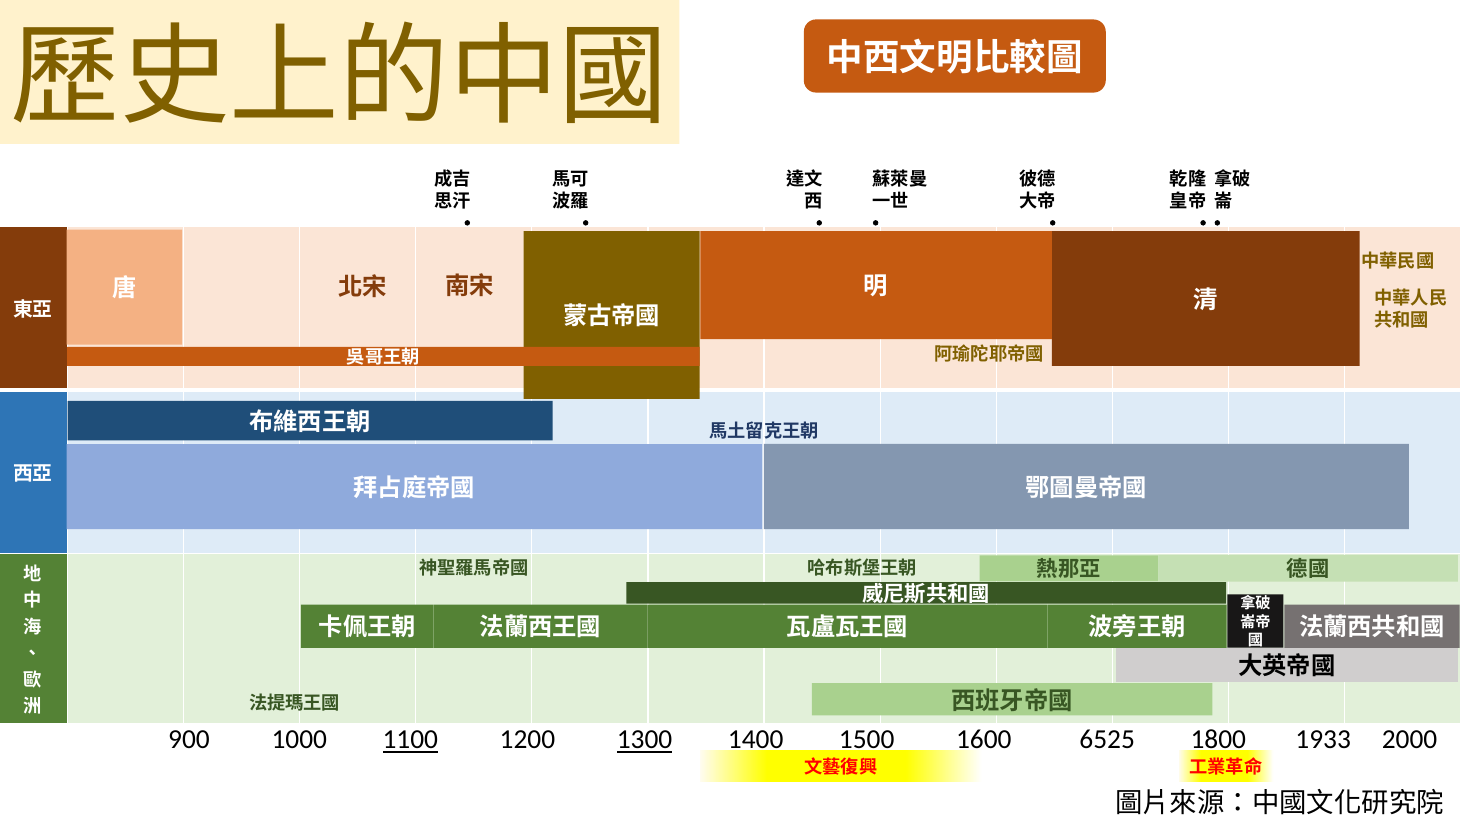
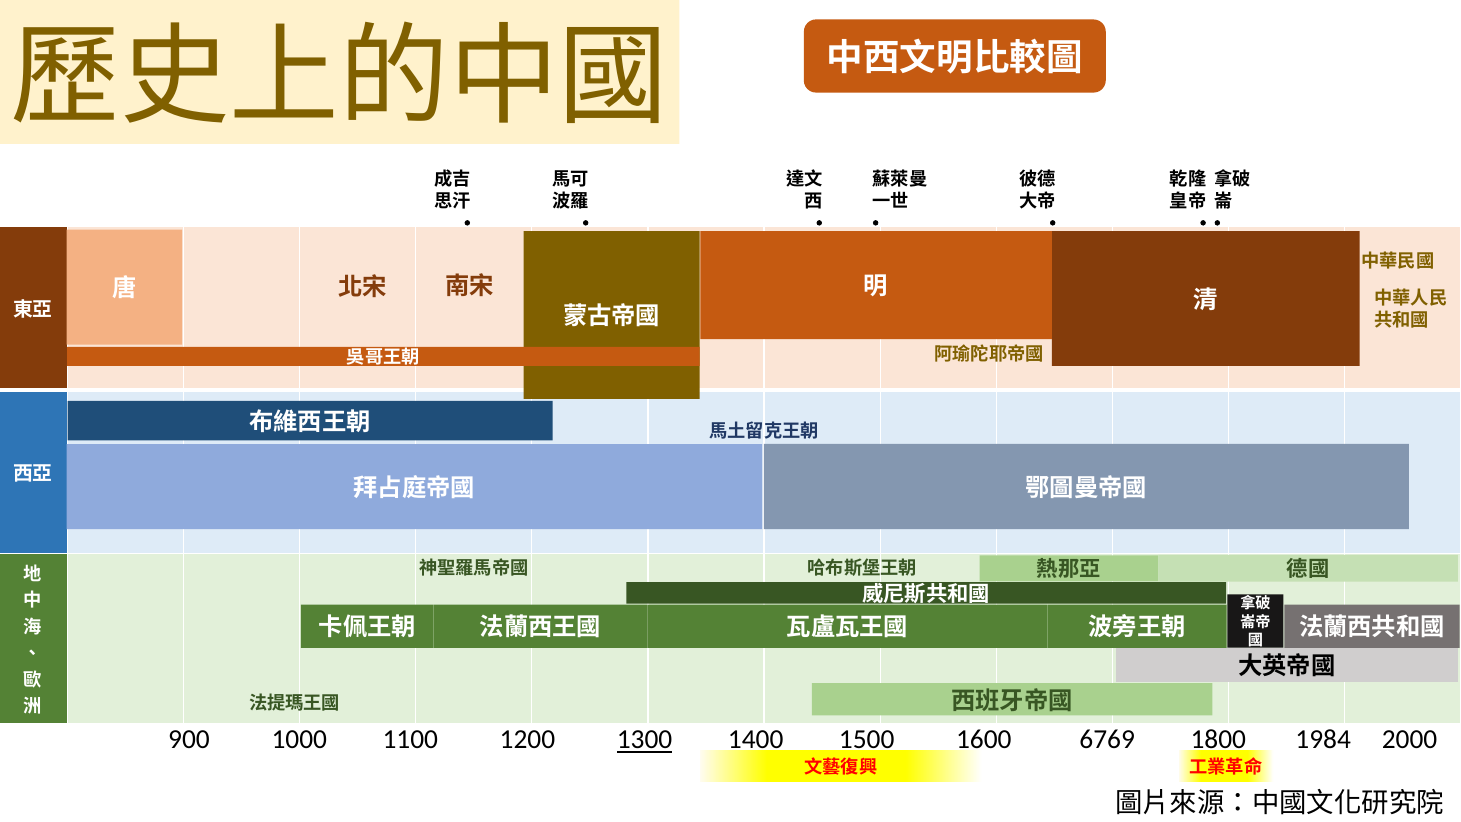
1100 underline: present -> none
6525: 6525 -> 6769
1933: 1933 -> 1984
